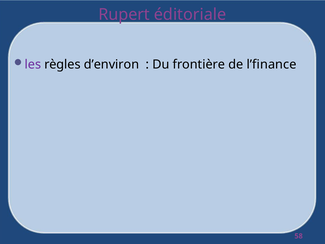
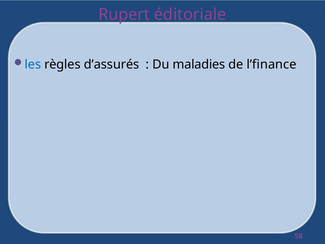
les colour: purple -> blue
d’environ: d’environ -> d’assurés
frontière: frontière -> maladies
